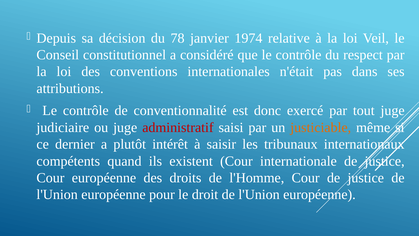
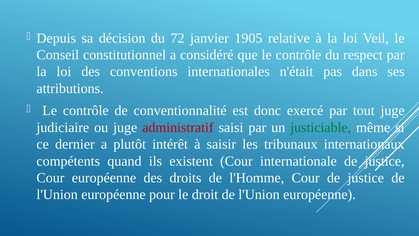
78: 78 -> 72
1974: 1974 -> 1905
justiciable colour: orange -> green
